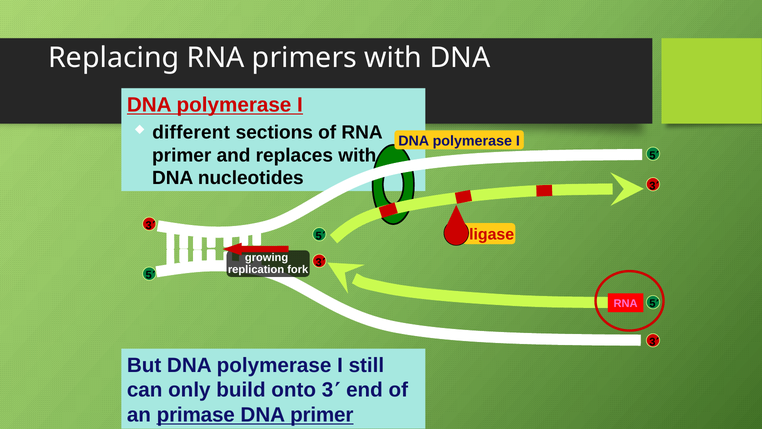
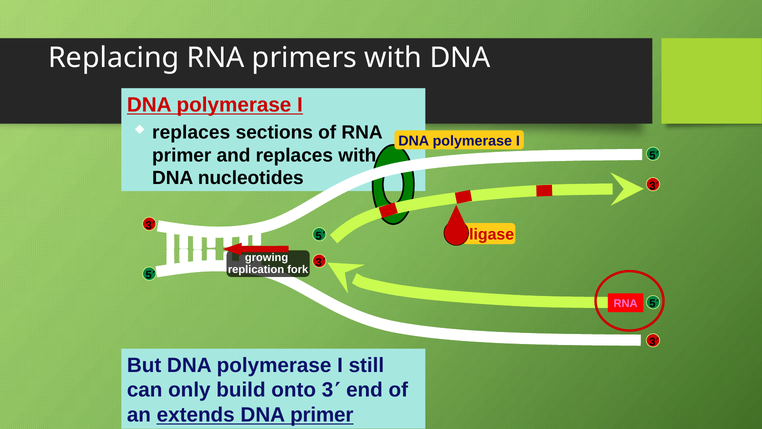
different at (191, 132): different -> replaces
primase: primase -> extends
